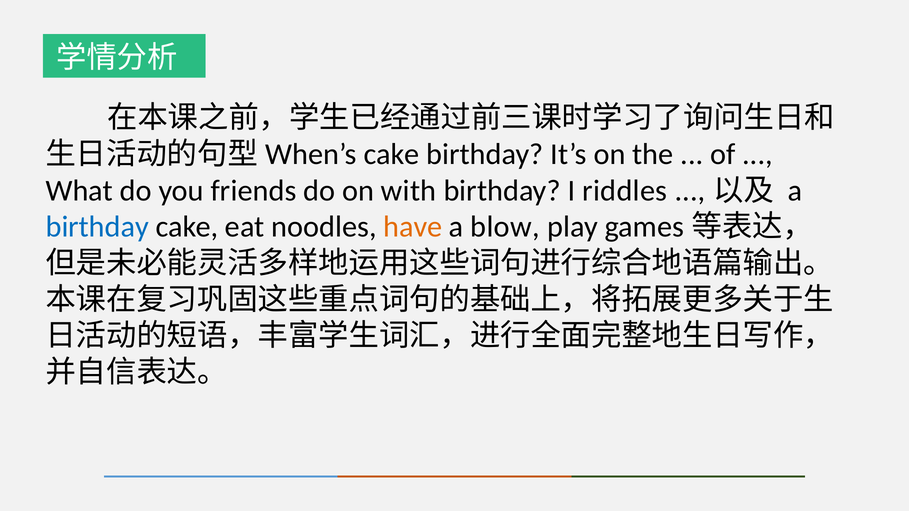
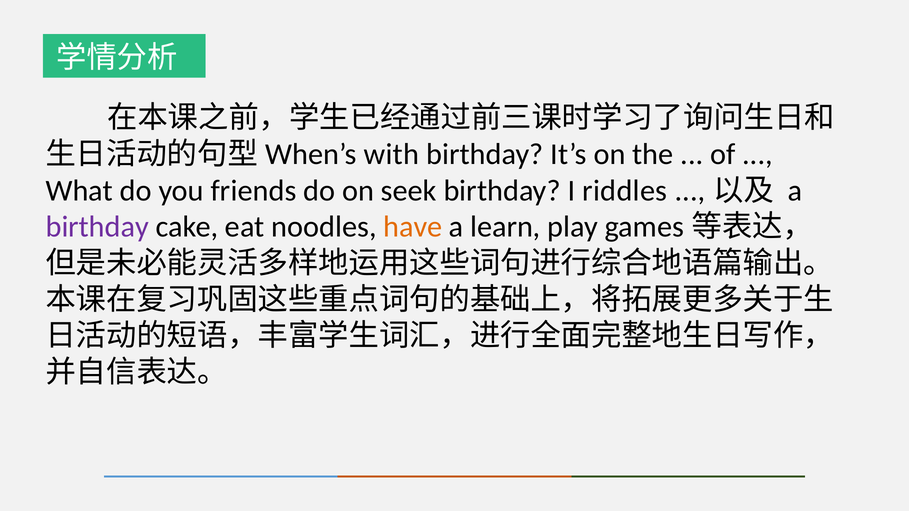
cake at (392, 154): cake -> with
with: with -> seek
birthday at (97, 227) colour: blue -> purple
blow: blow -> learn
